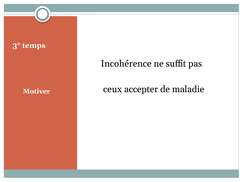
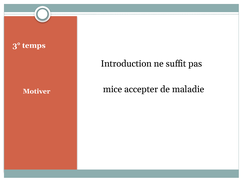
Incohérence: Incohérence -> Introduction
ceux: ceux -> mice
